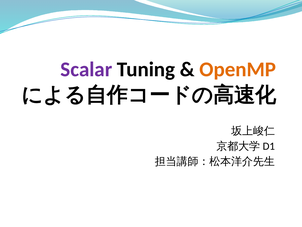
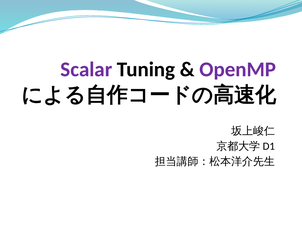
OpenMP colour: orange -> purple
